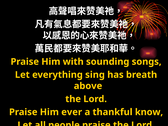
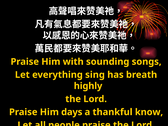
above: above -> highly
ever: ever -> days
